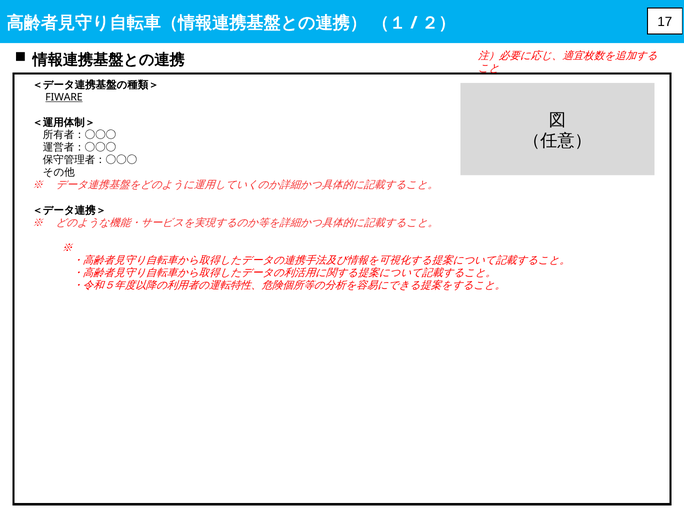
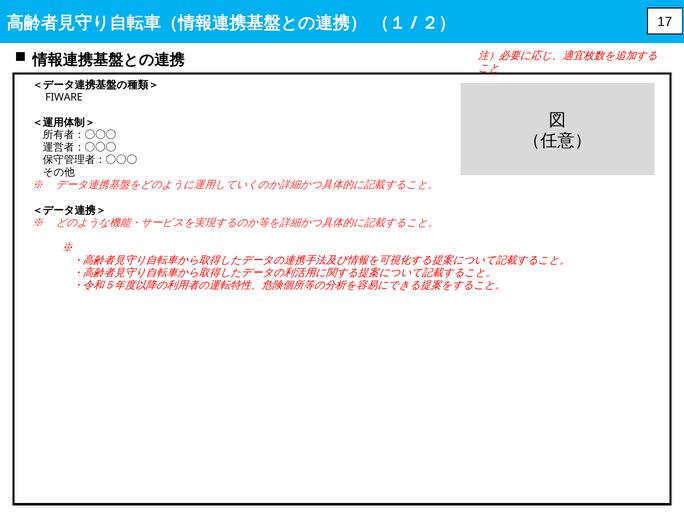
FIWARE underline: present -> none
